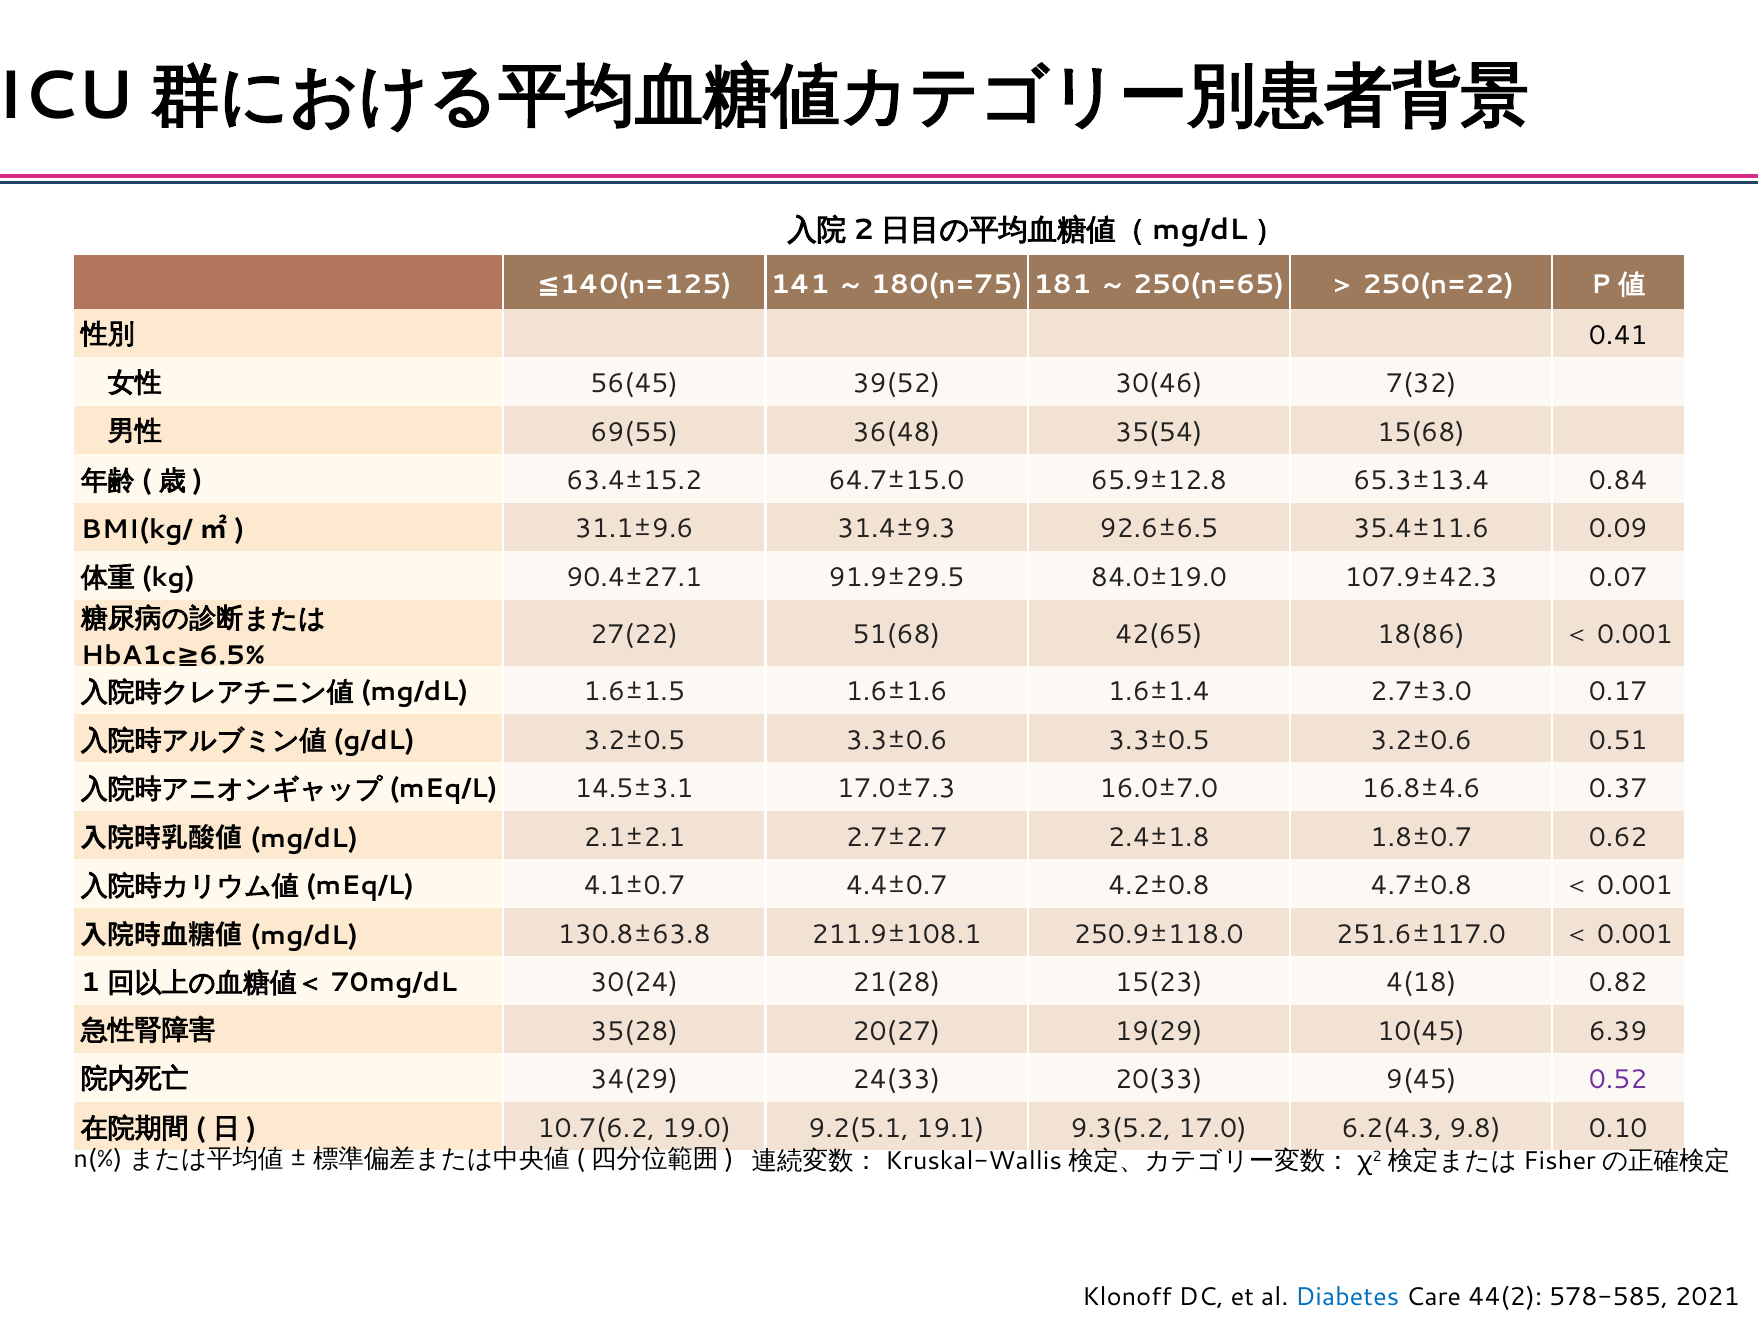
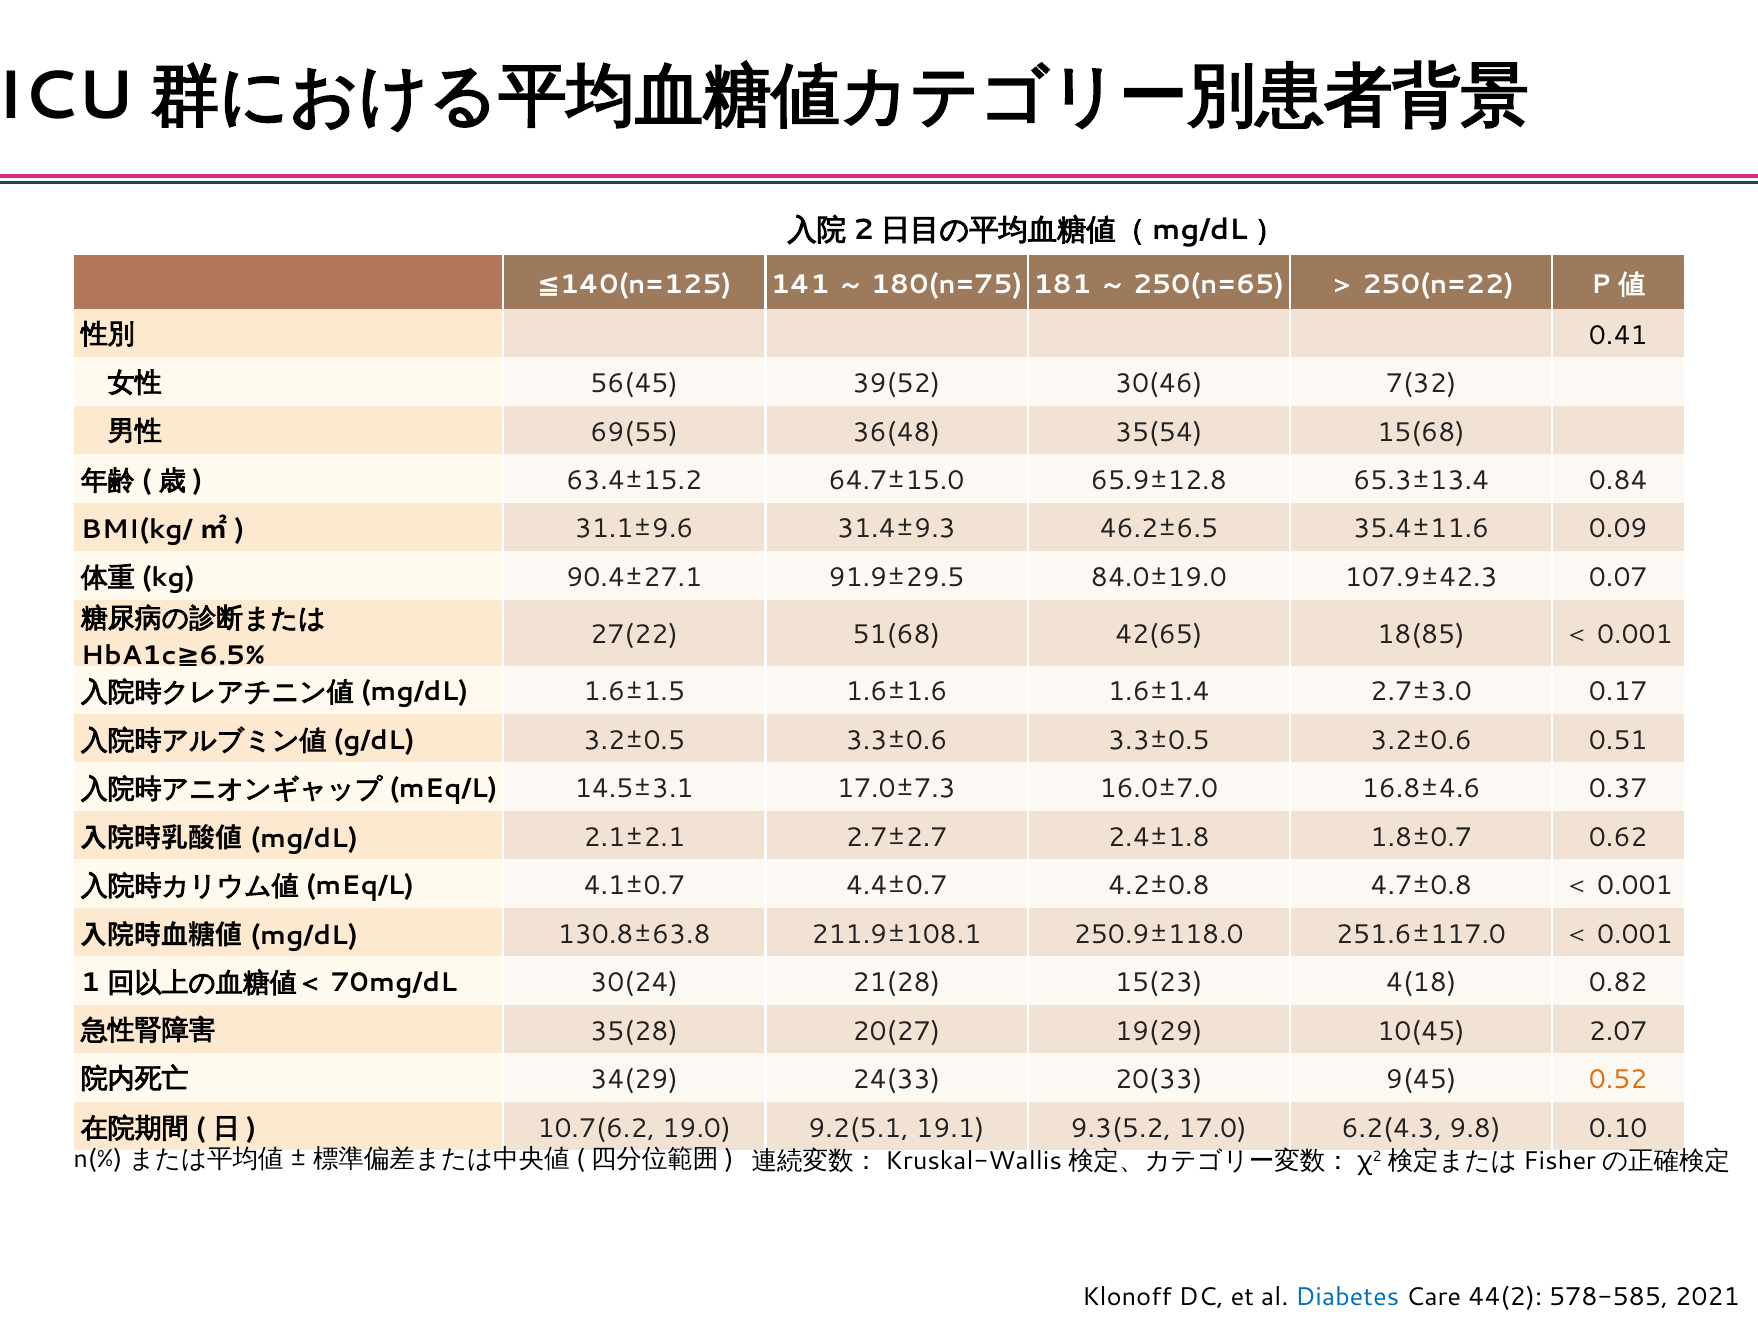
92.6±6.5: 92.6±6.5 -> 46.2±6.5
18(86: 18(86 -> 18(85
6.39: 6.39 -> 2.07
0.52 colour: purple -> orange
